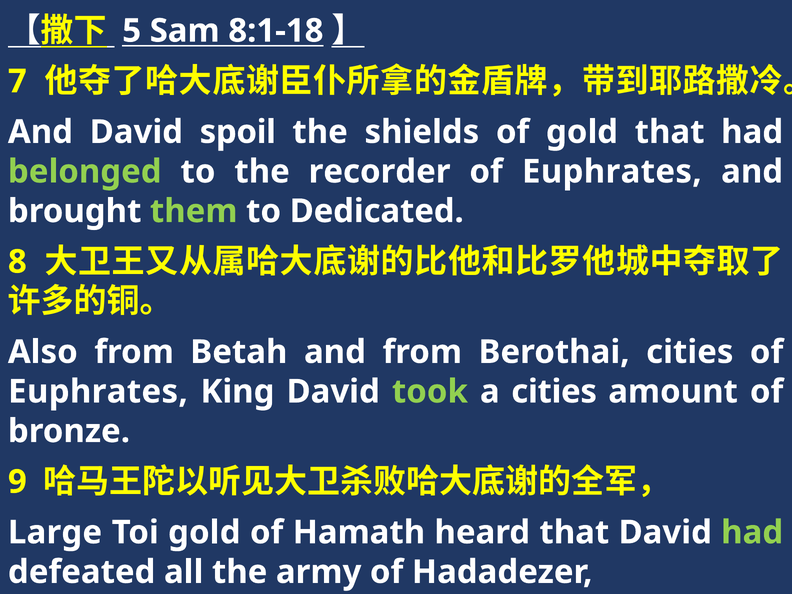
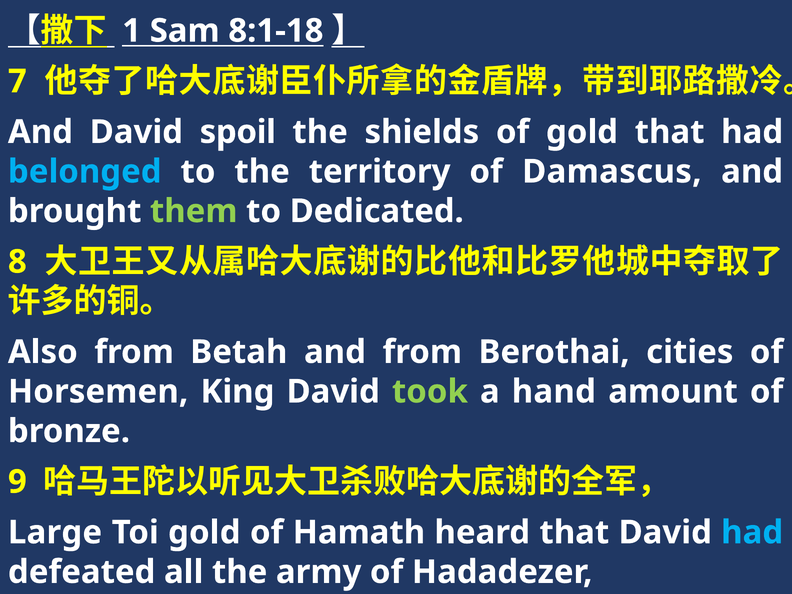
5: 5 -> 1
belonged colour: light green -> light blue
recorder: recorder -> territory
Euphrates at (612, 172): Euphrates -> Damascus
Euphrates at (98, 392): Euphrates -> Horsemen
a cities: cities -> hand
had at (752, 532) colour: light green -> light blue
